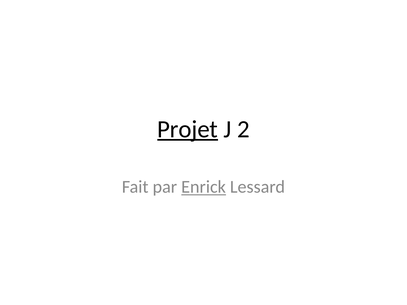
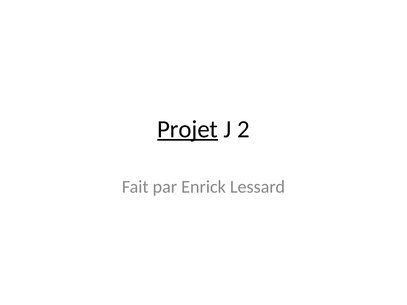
Enrick underline: present -> none
